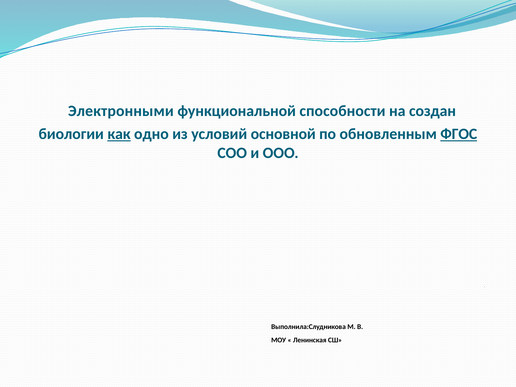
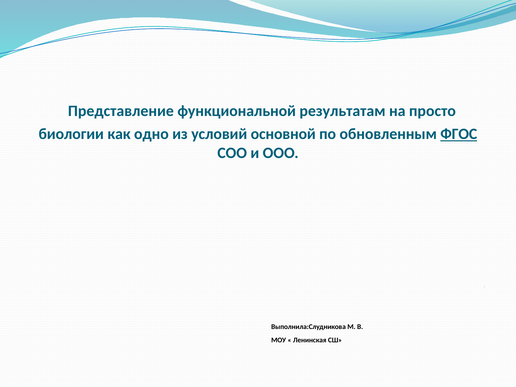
Электронными: Электронными -> Представление
способности: способности -> результатам
создан: создан -> просто
как underline: present -> none
